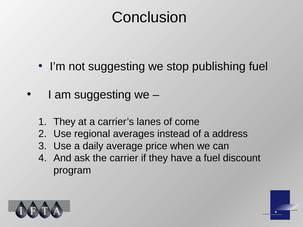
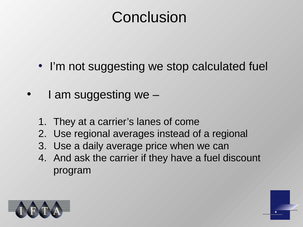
publishing: publishing -> calculated
a address: address -> regional
